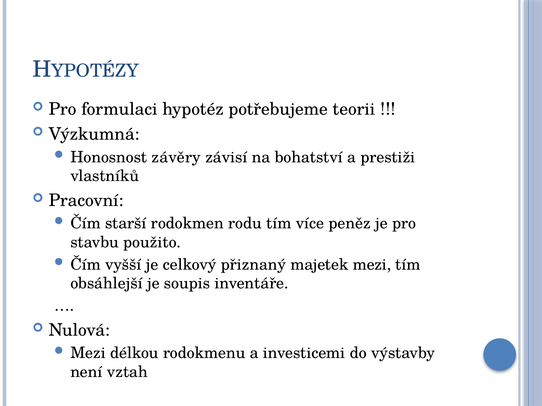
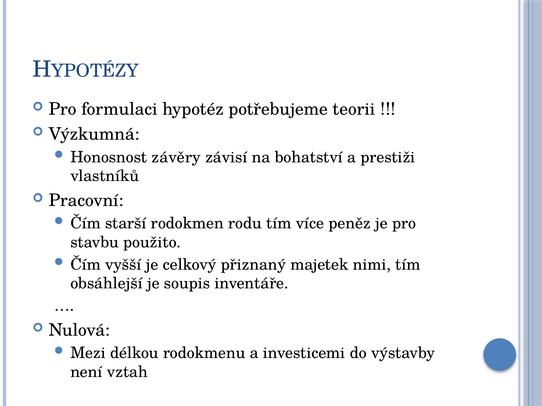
majetek mezi: mezi -> nimi
